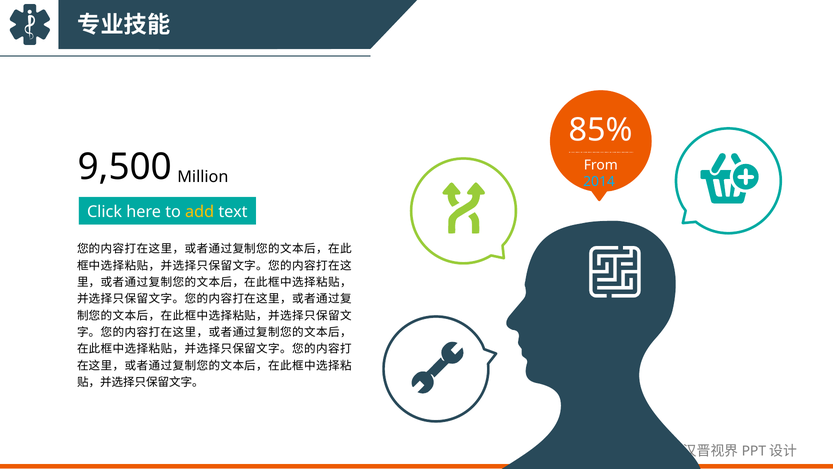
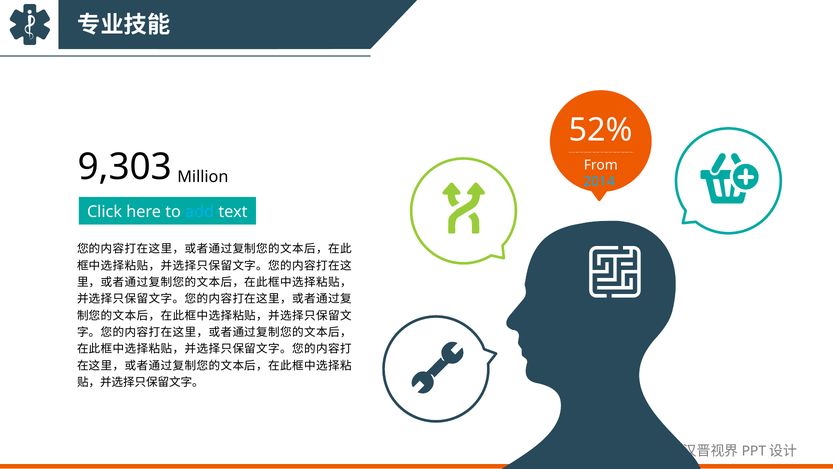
85%: 85% -> 52%
9,500: 9,500 -> 9,303
add colour: yellow -> light blue
